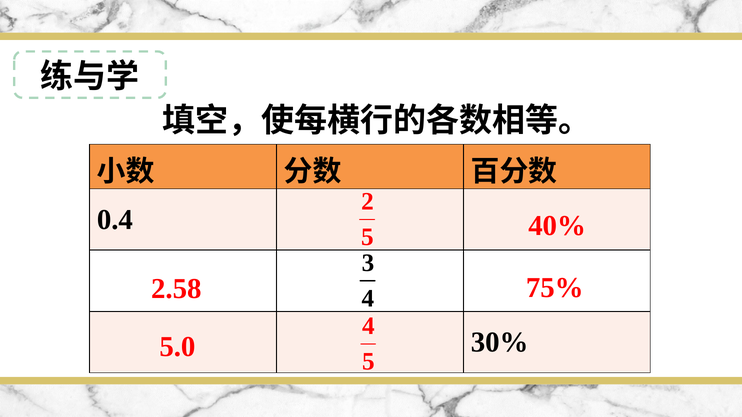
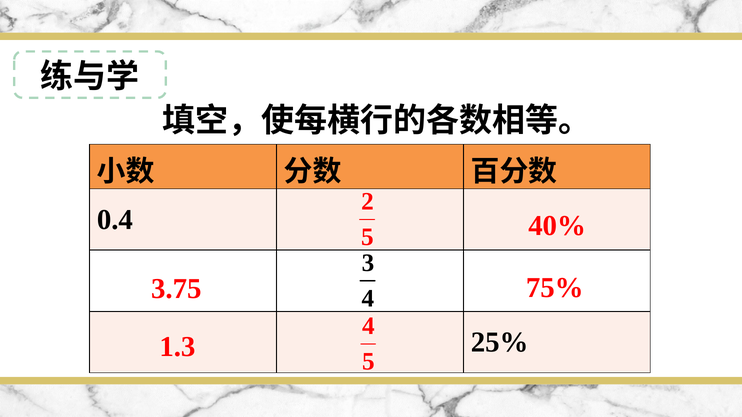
2.58: 2.58 -> 3.75
30%: 30% -> 25%
5.0: 5.0 -> 1.3
